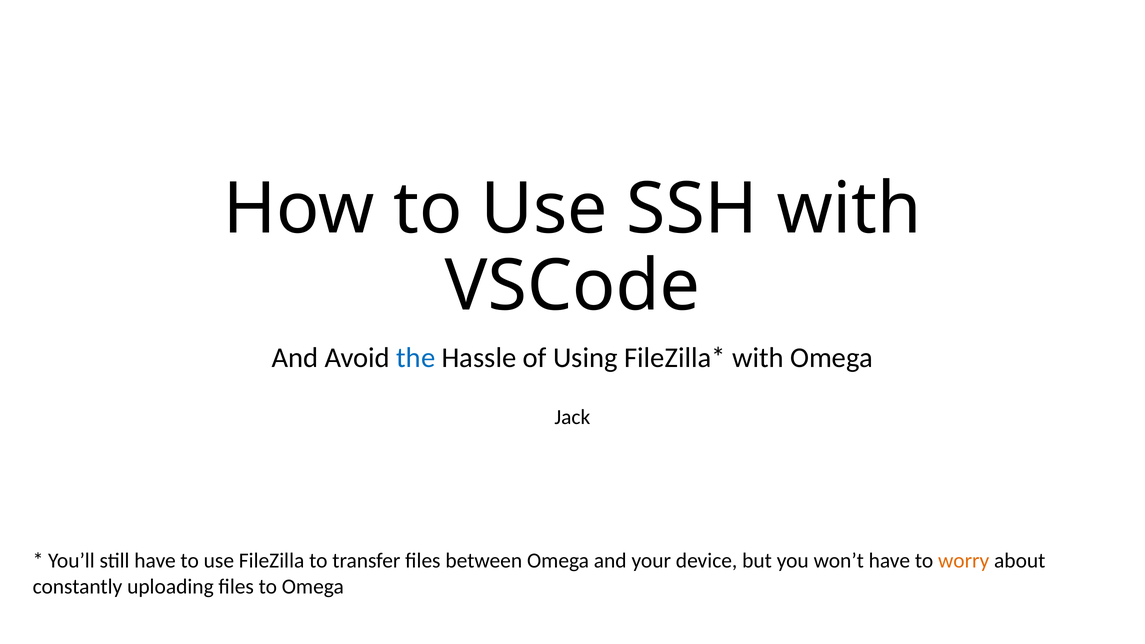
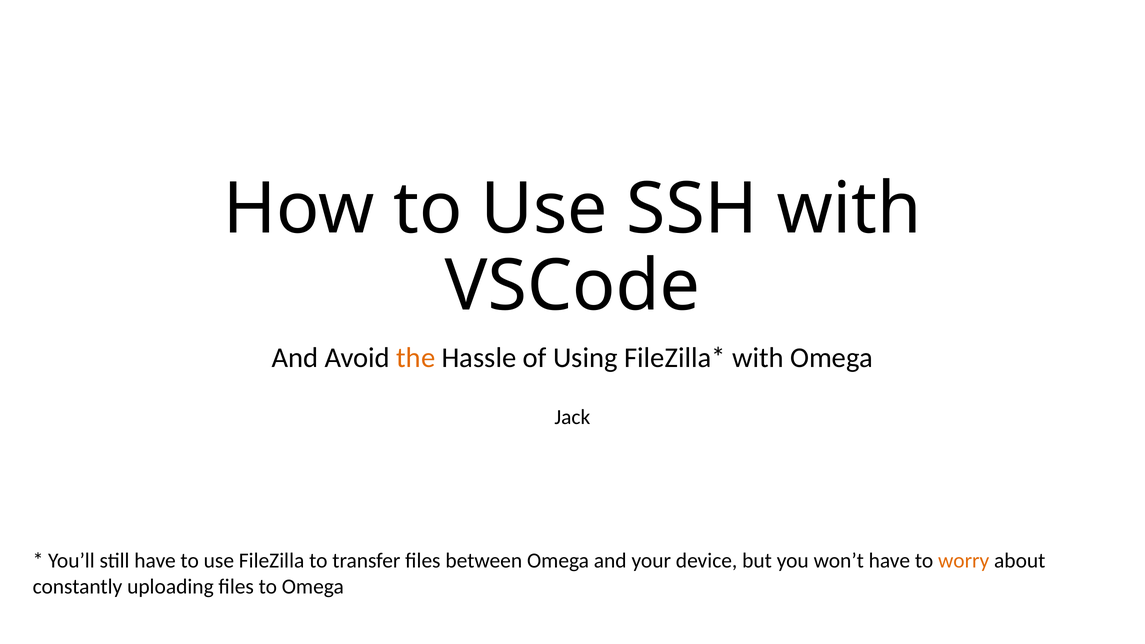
the colour: blue -> orange
